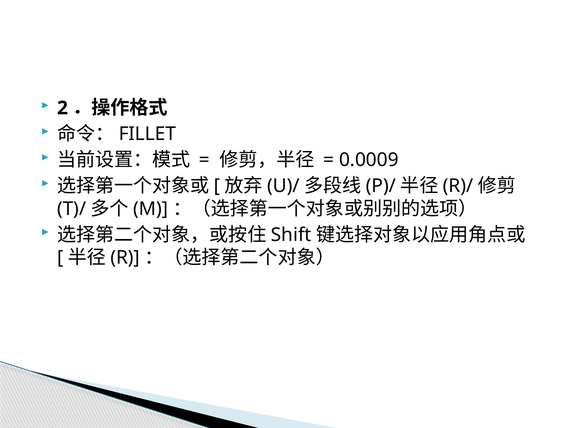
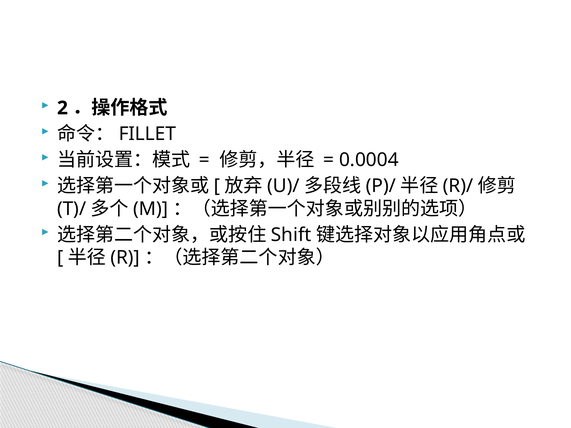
0.0009: 0.0009 -> 0.0004
